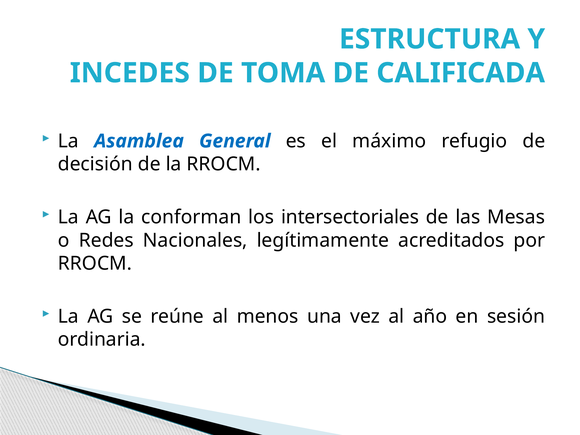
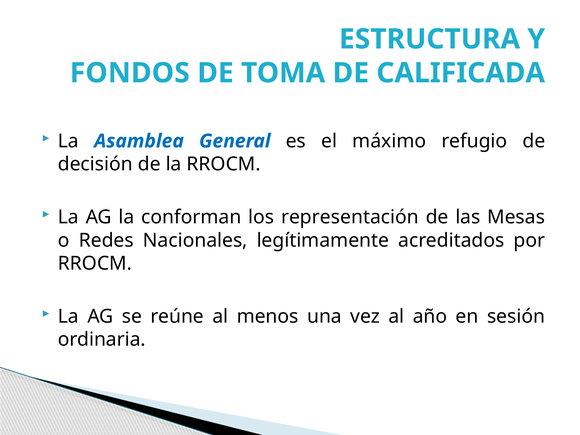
INCEDES: INCEDES -> FONDOS
intersectoriales: intersectoriales -> representación
